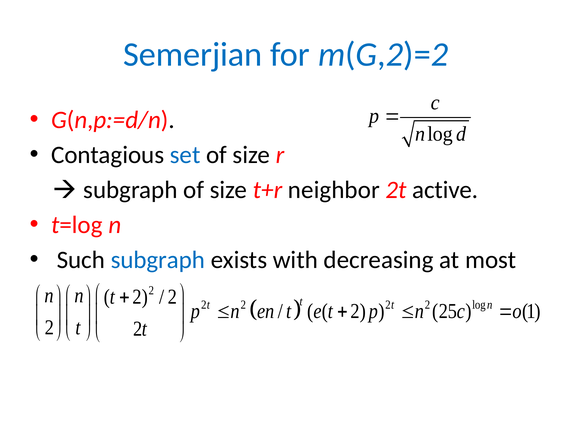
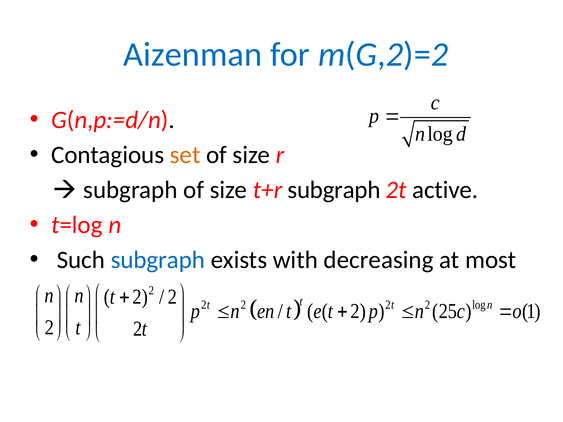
Semerjian: Semerjian -> Aizenman
set colour: blue -> orange
t+r neighbor: neighbor -> subgraph
